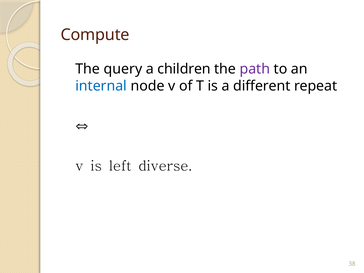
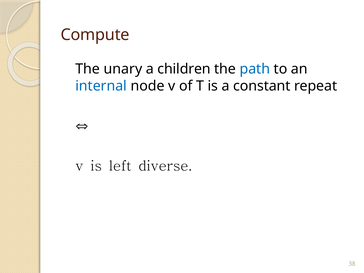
query: query -> unary
path colour: purple -> blue
different: different -> constant
